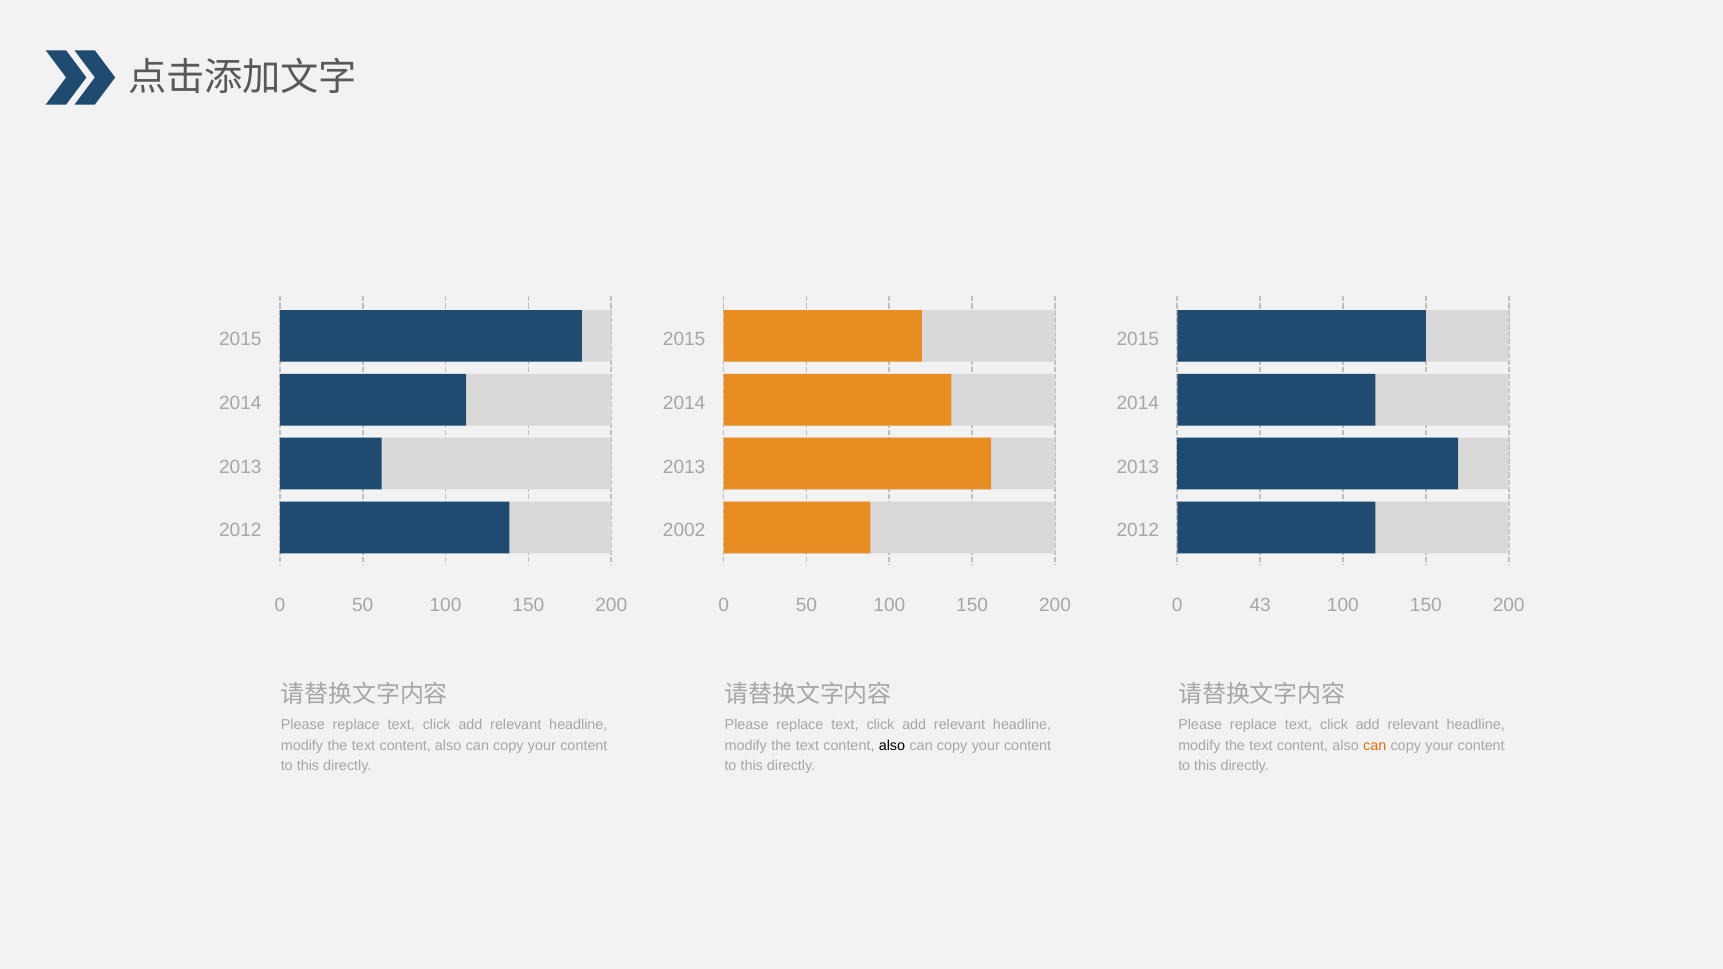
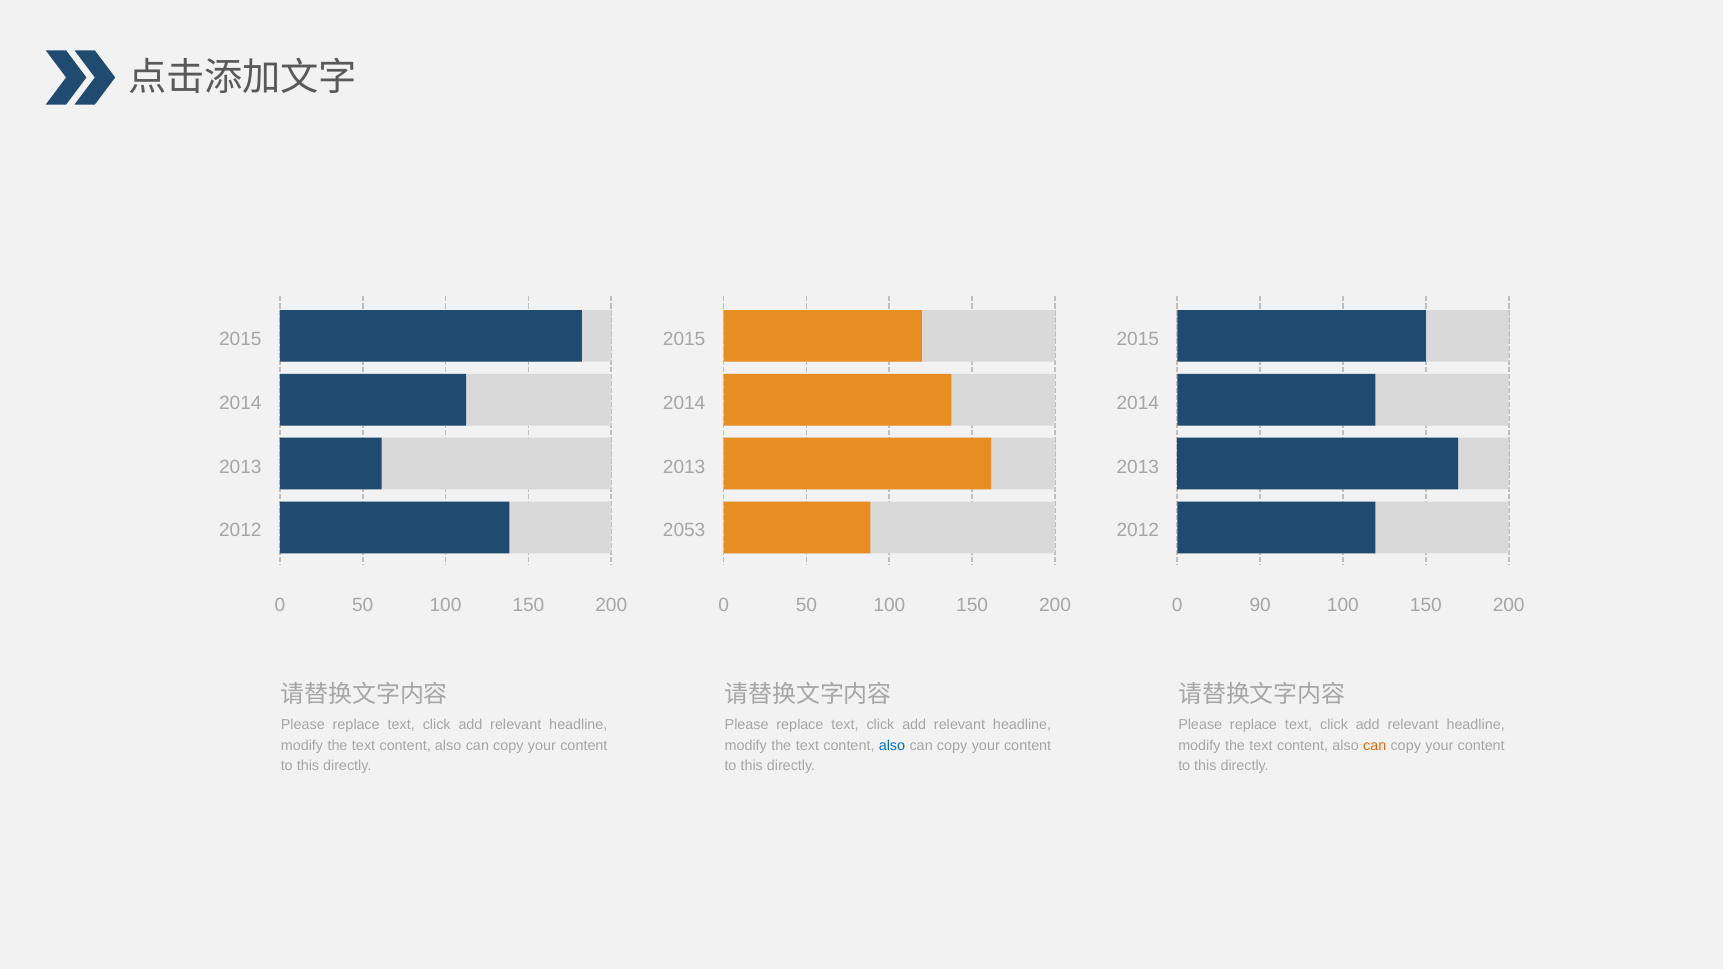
2002: 2002 -> 2053
43: 43 -> 90
also at (892, 746) colour: black -> blue
